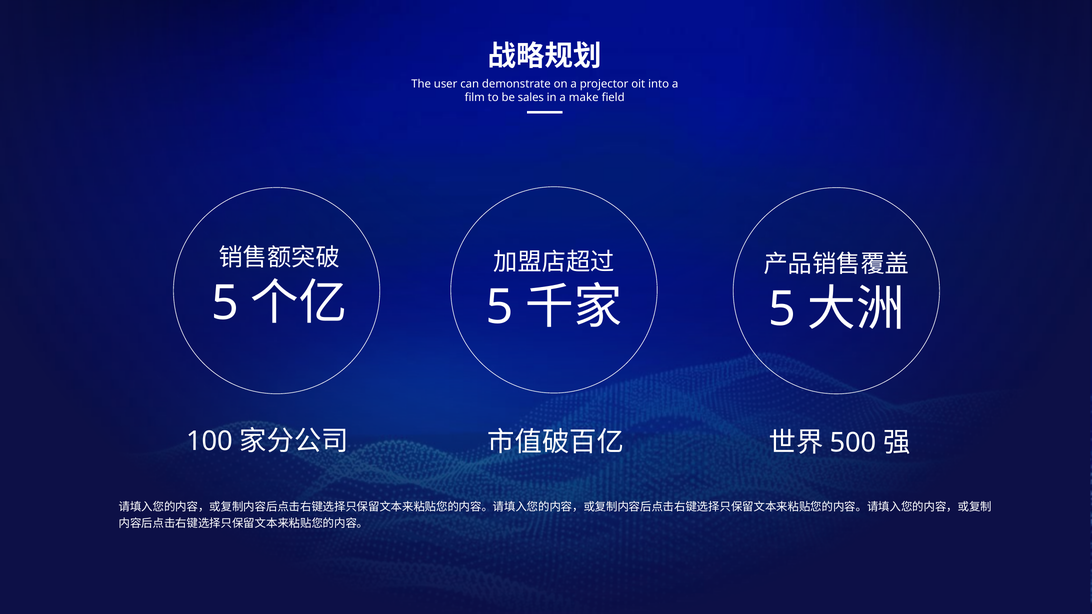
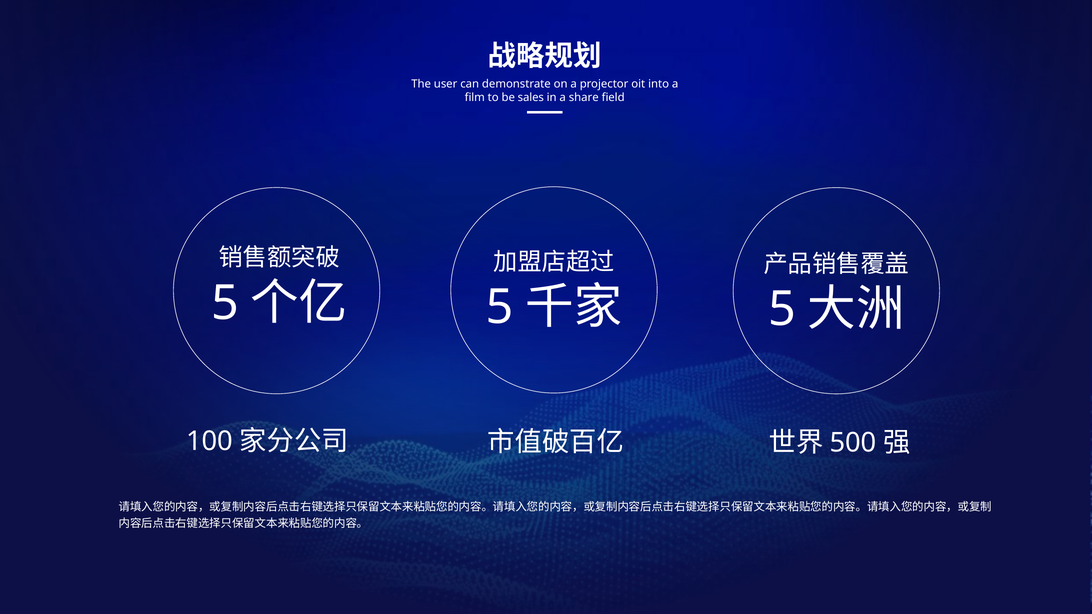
make: make -> share
